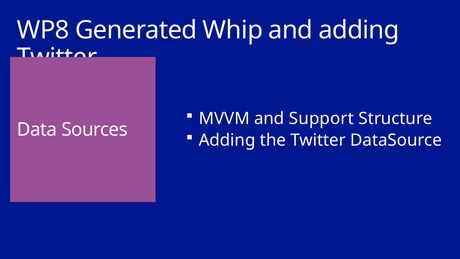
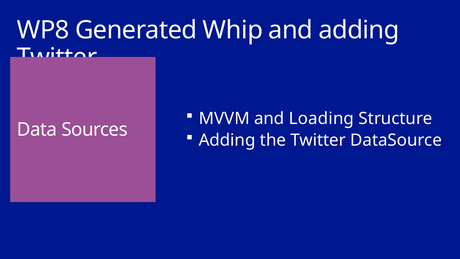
Support: Support -> Loading
